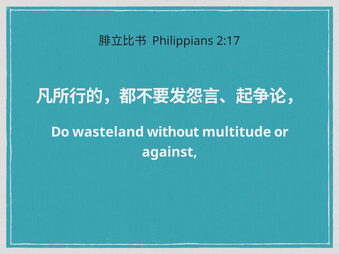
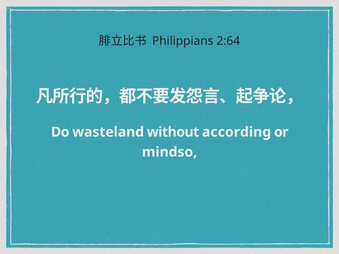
2:17: 2:17 -> 2:64
multitude: multitude -> according
against: against -> mindso
